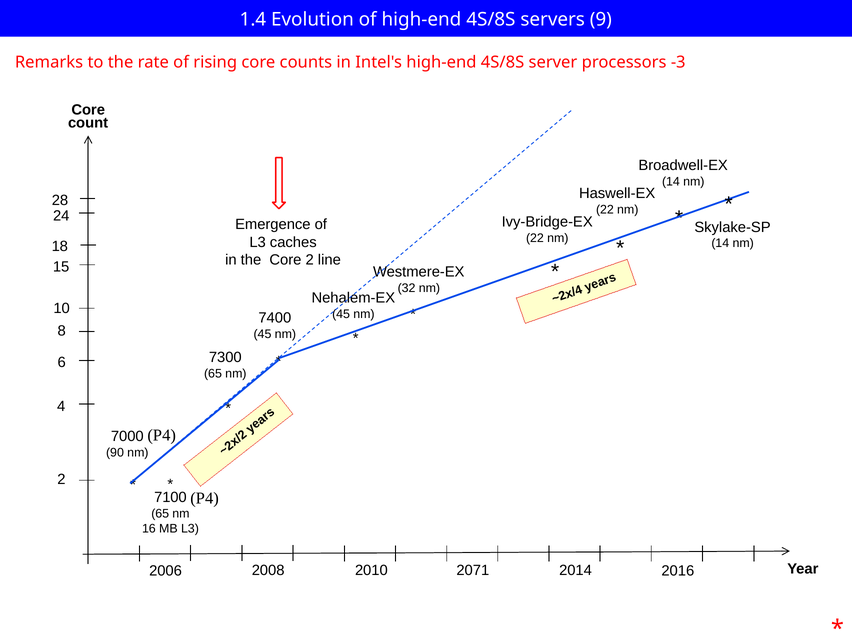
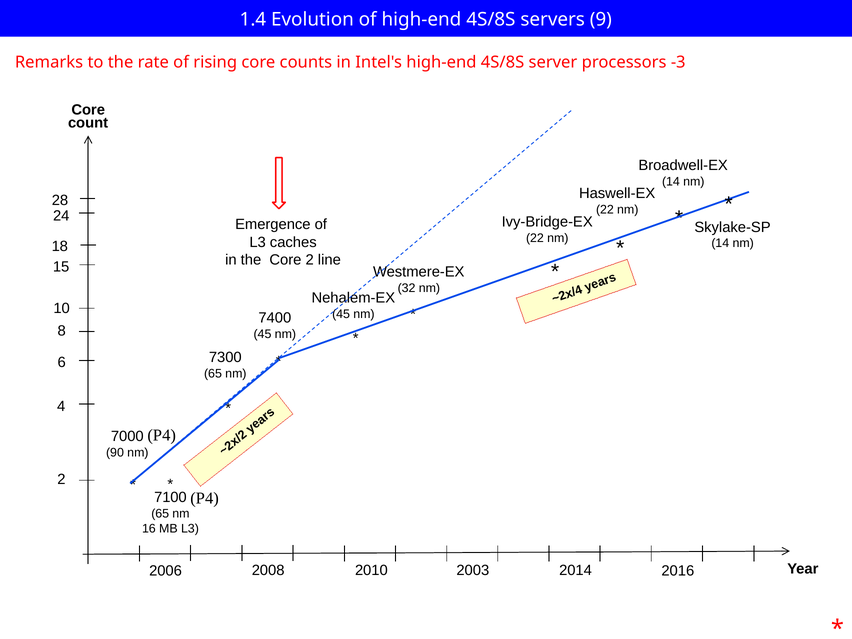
2071: 2071 -> 2003
